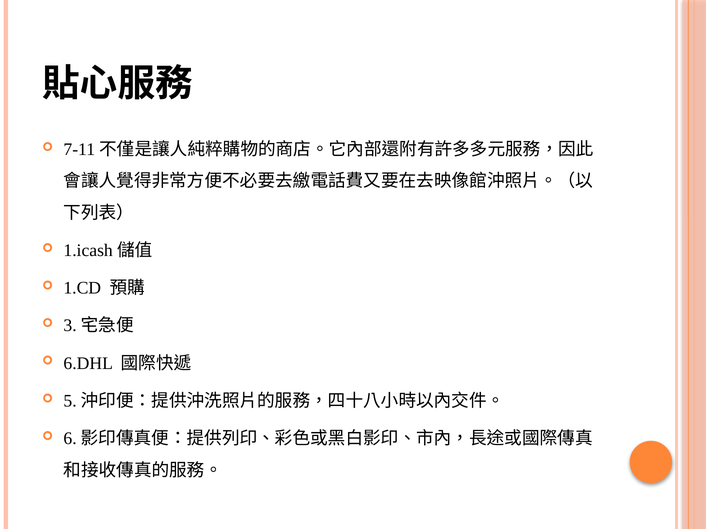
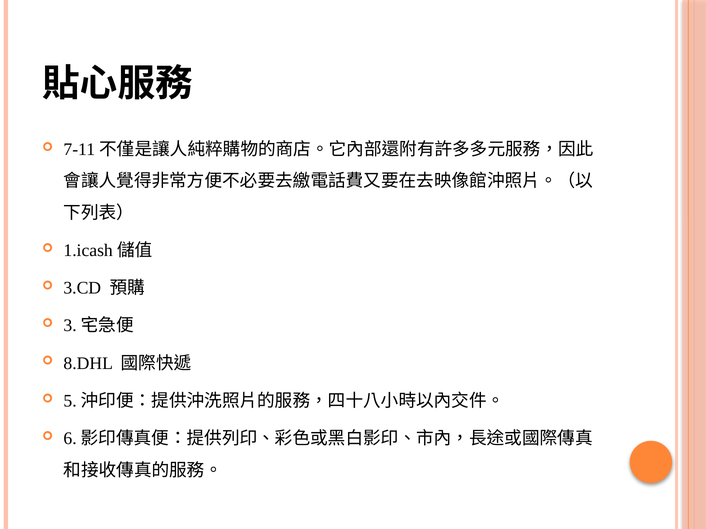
1.CD: 1.CD -> 3.CD
6.DHL: 6.DHL -> 8.DHL
